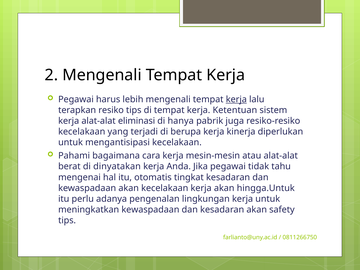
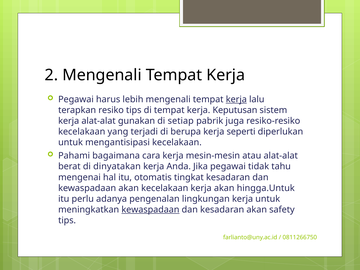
Ketentuan: Ketentuan -> Keputusan
eliminasi: eliminasi -> gunakan
hanya: hanya -> setiap
kinerja: kinerja -> seperti
kewaspadaan at (150, 210) underline: none -> present
